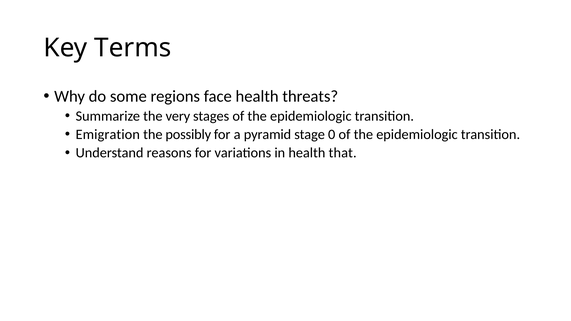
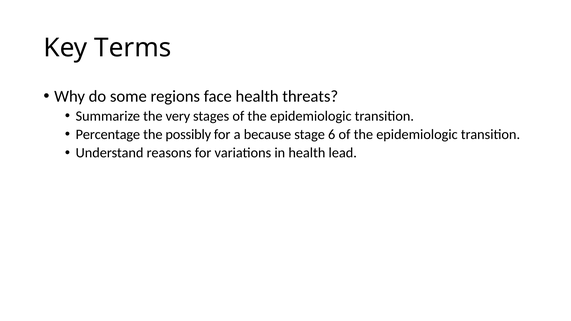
Emigration: Emigration -> Percentage
pyramid: pyramid -> because
0: 0 -> 6
that: that -> lead
